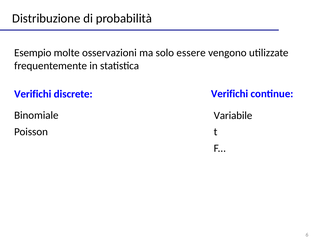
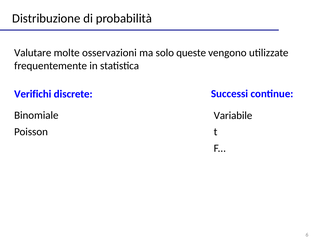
Esempio: Esempio -> Valutare
essere: essere -> queste
discrete Verifichi: Verifichi -> Successi
